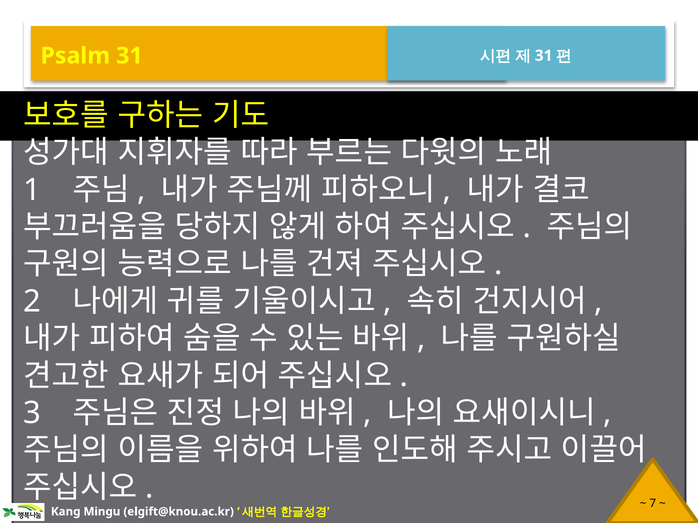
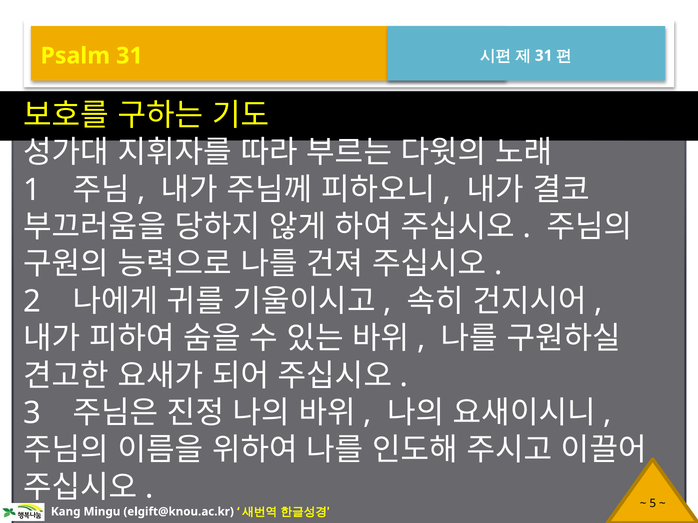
7: 7 -> 5
